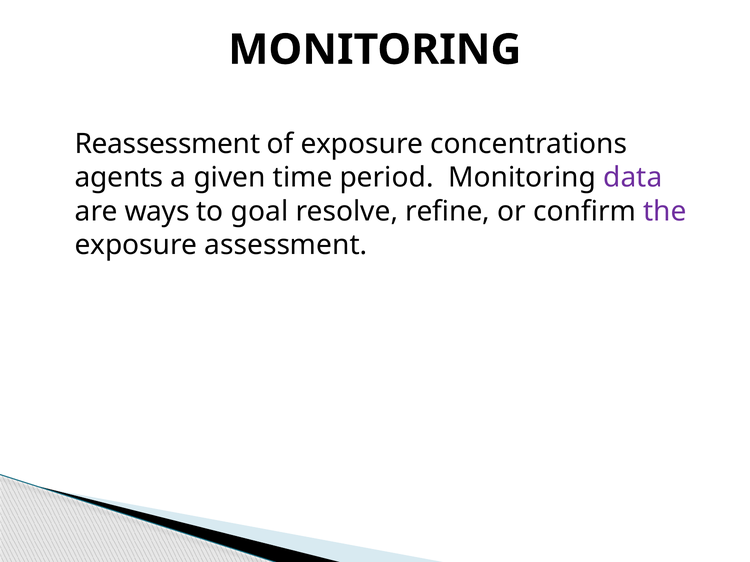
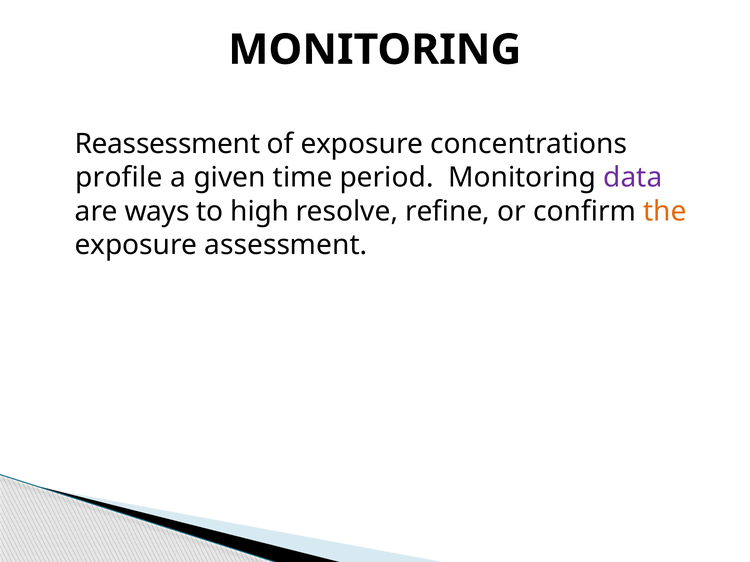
agents: agents -> profile
goal: goal -> high
the colour: purple -> orange
